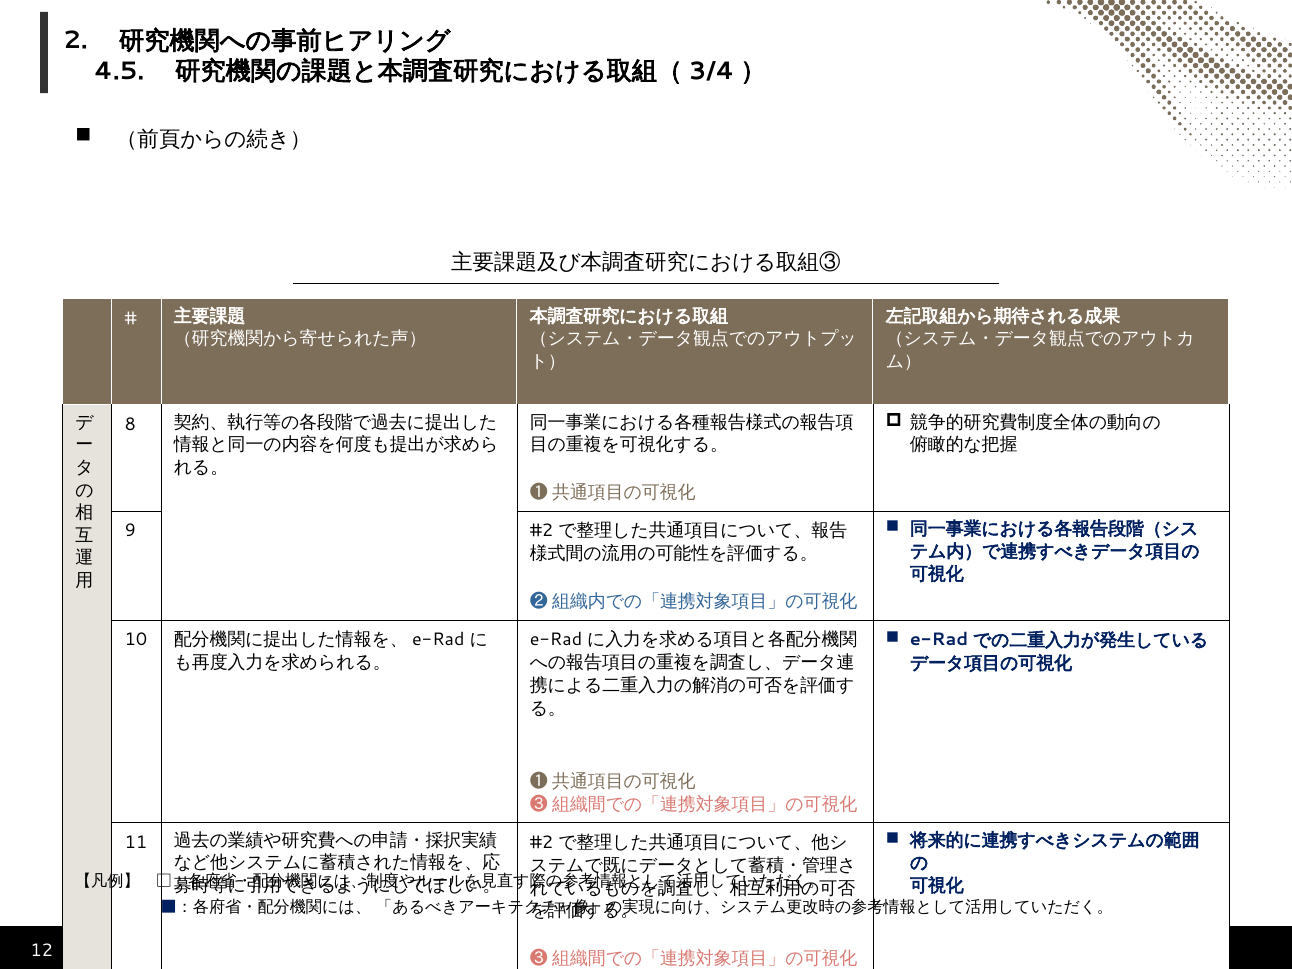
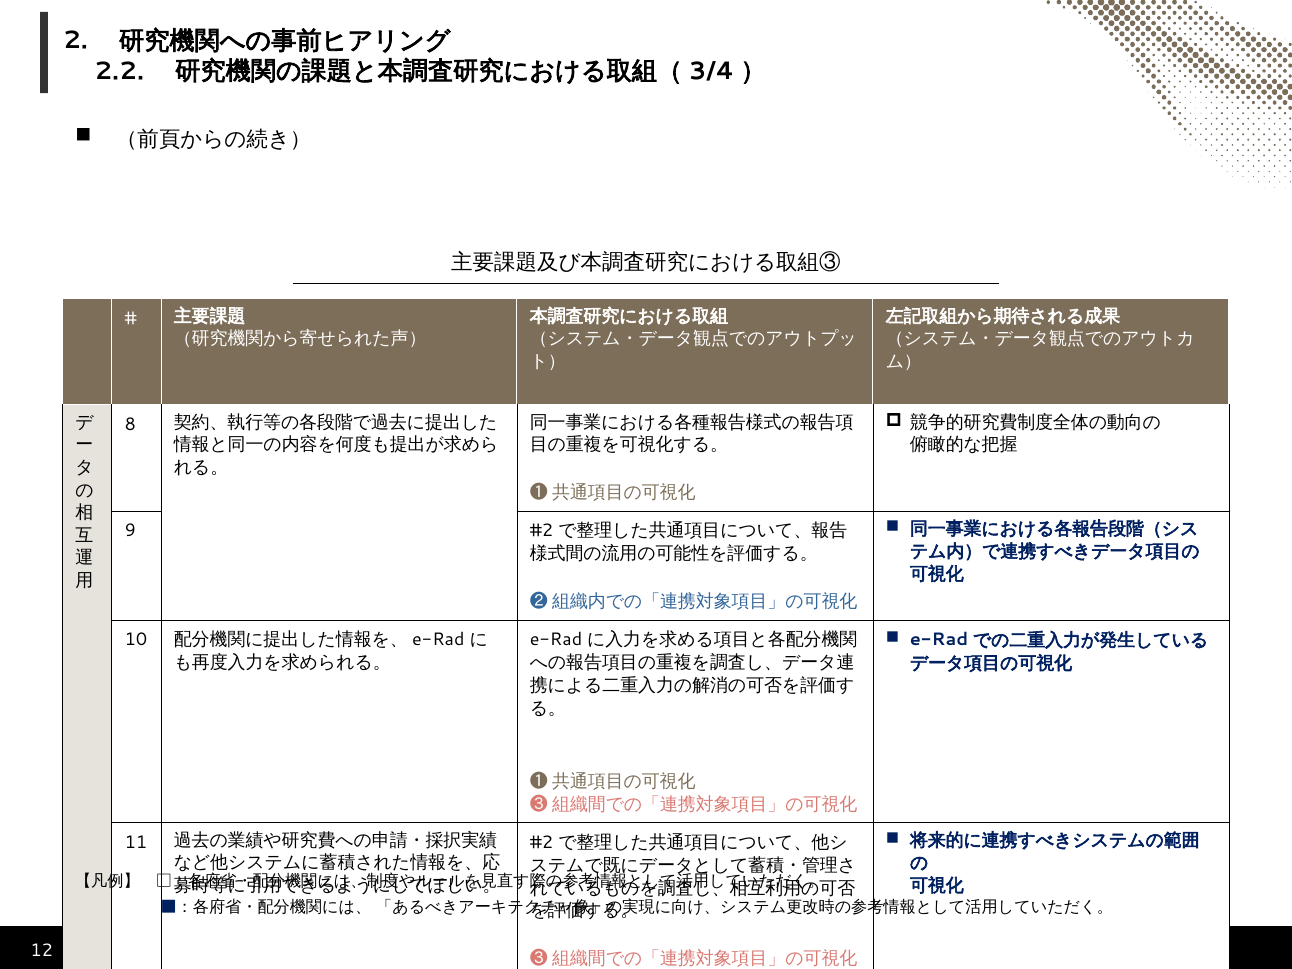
4.5: 4.5 -> 2.2
